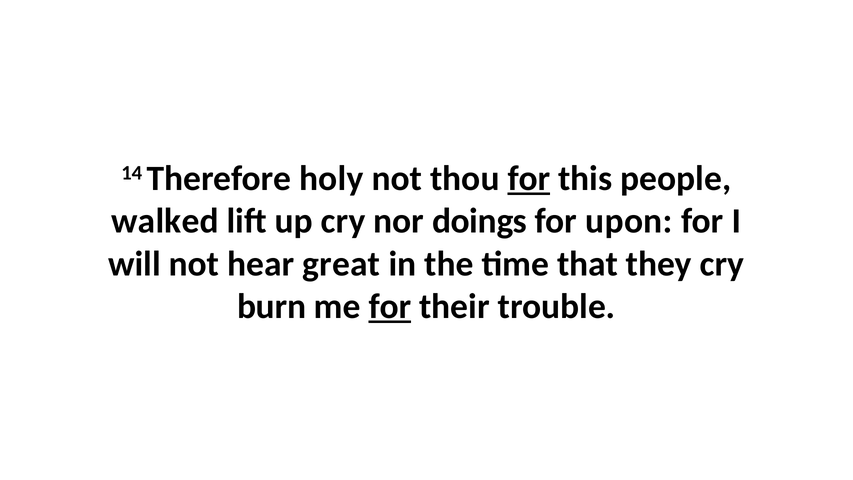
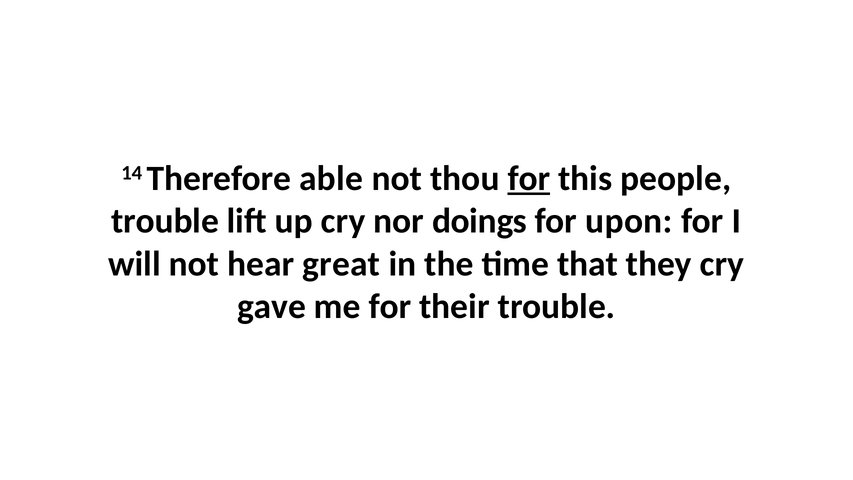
holy: holy -> able
walked at (165, 221): walked -> trouble
burn: burn -> gave
for at (390, 306) underline: present -> none
